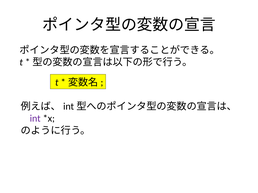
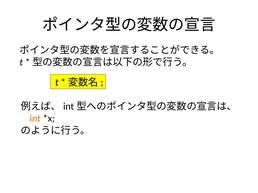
int colour: purple -> orange
